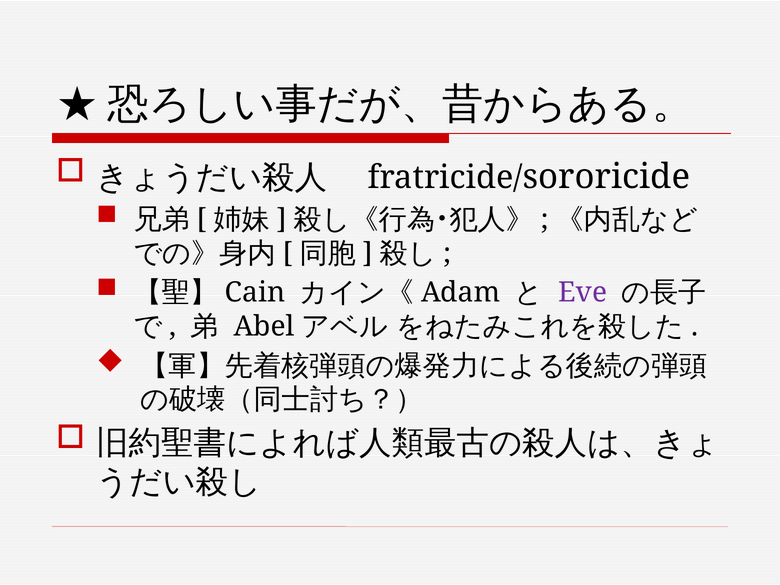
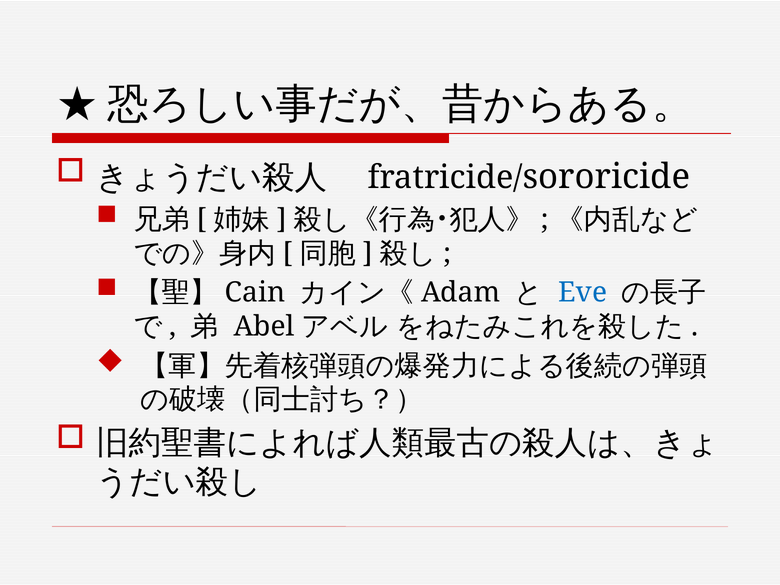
Eve colour: purple -> blue
